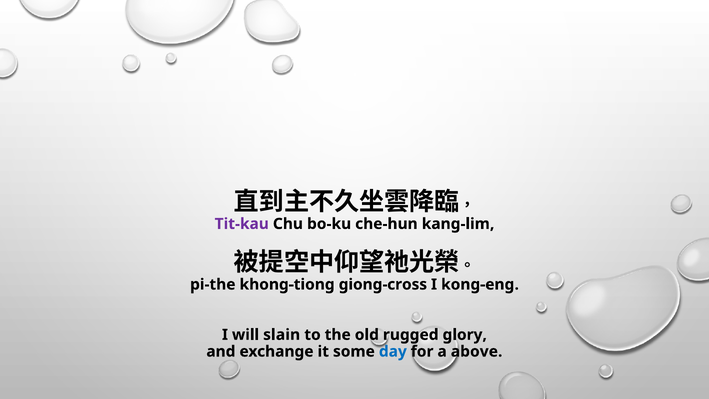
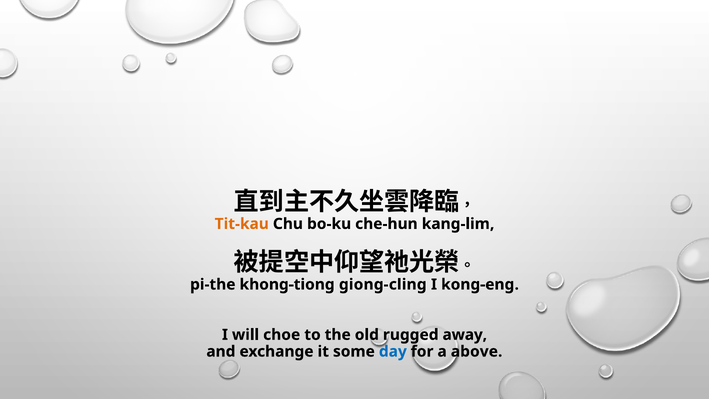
Tit-kau colour: purple -> orange
giong-cross: giong-cross -> giong-cling
slain: slain -> choe
glory: glory -> away
